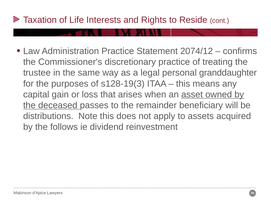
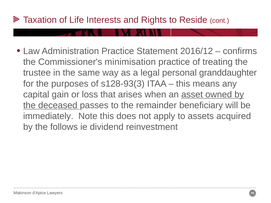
2074/12: 2074/12 -> 2016/12
discretionary: discretionary -> minimisation
s128-19(3: s128-19(3 -> s128-93(3
distributions: distributions -> immediately
